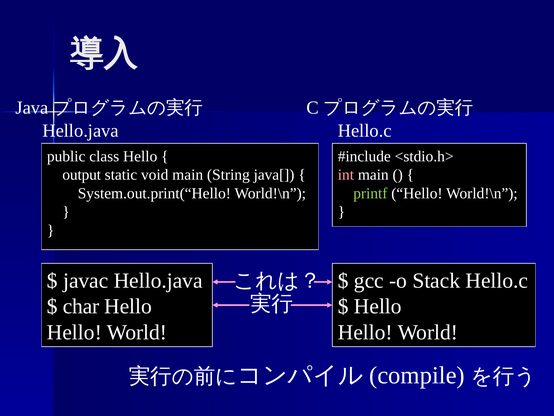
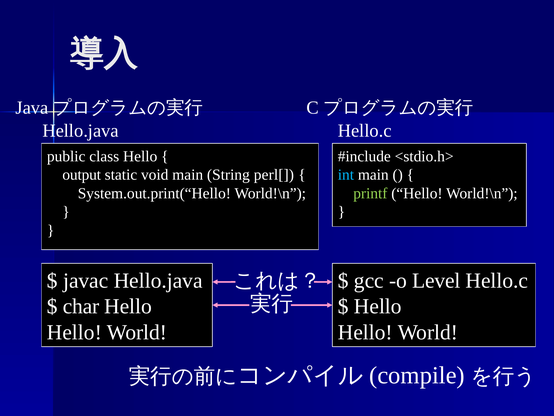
java[: java[ -> perl[
int colour: pink -> light blue
Stack: Stack -> Level
